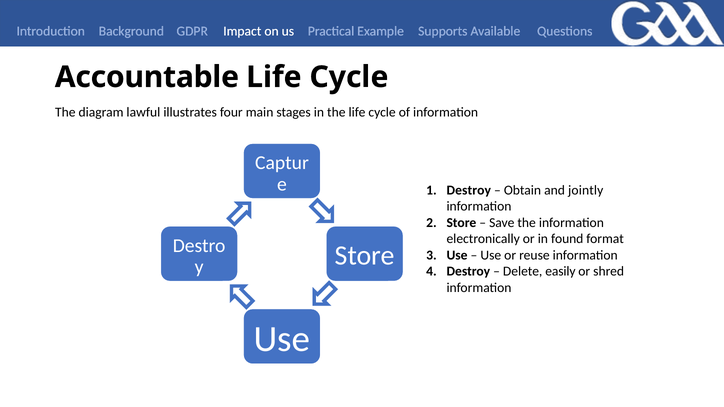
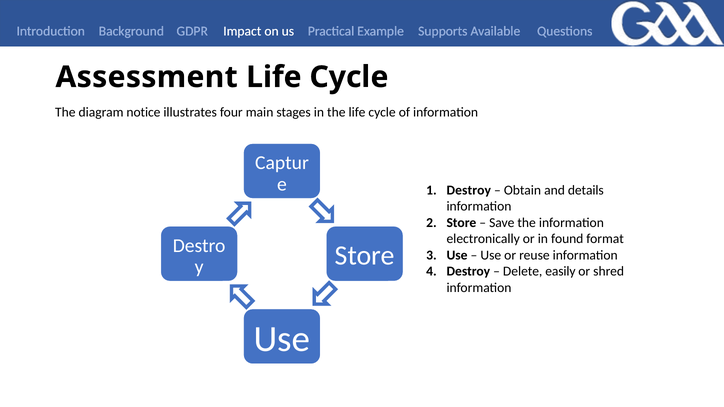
Accountable: Accountable -> Assessment
lawful: lawful -> notice
jointly: jointly -> details
